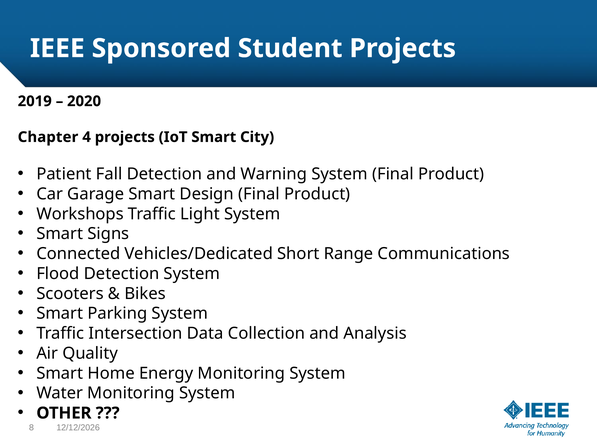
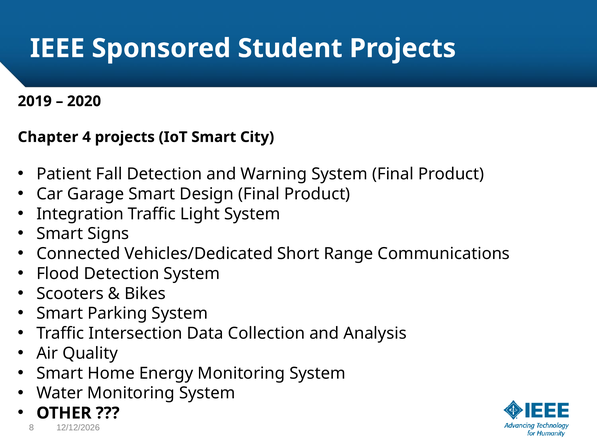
Workshops: Workshops -> Integration
